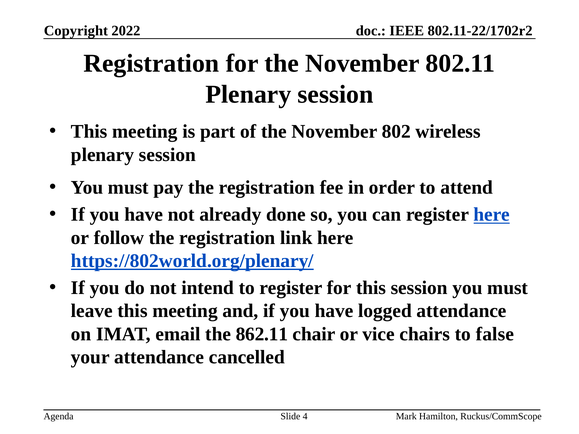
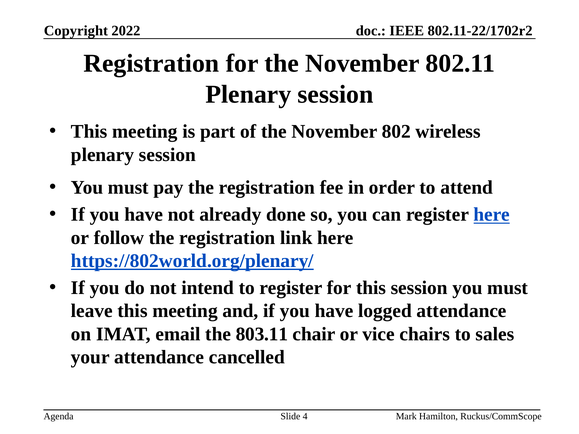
862.11: 862.11 -> 803.11
false: false -> sales
